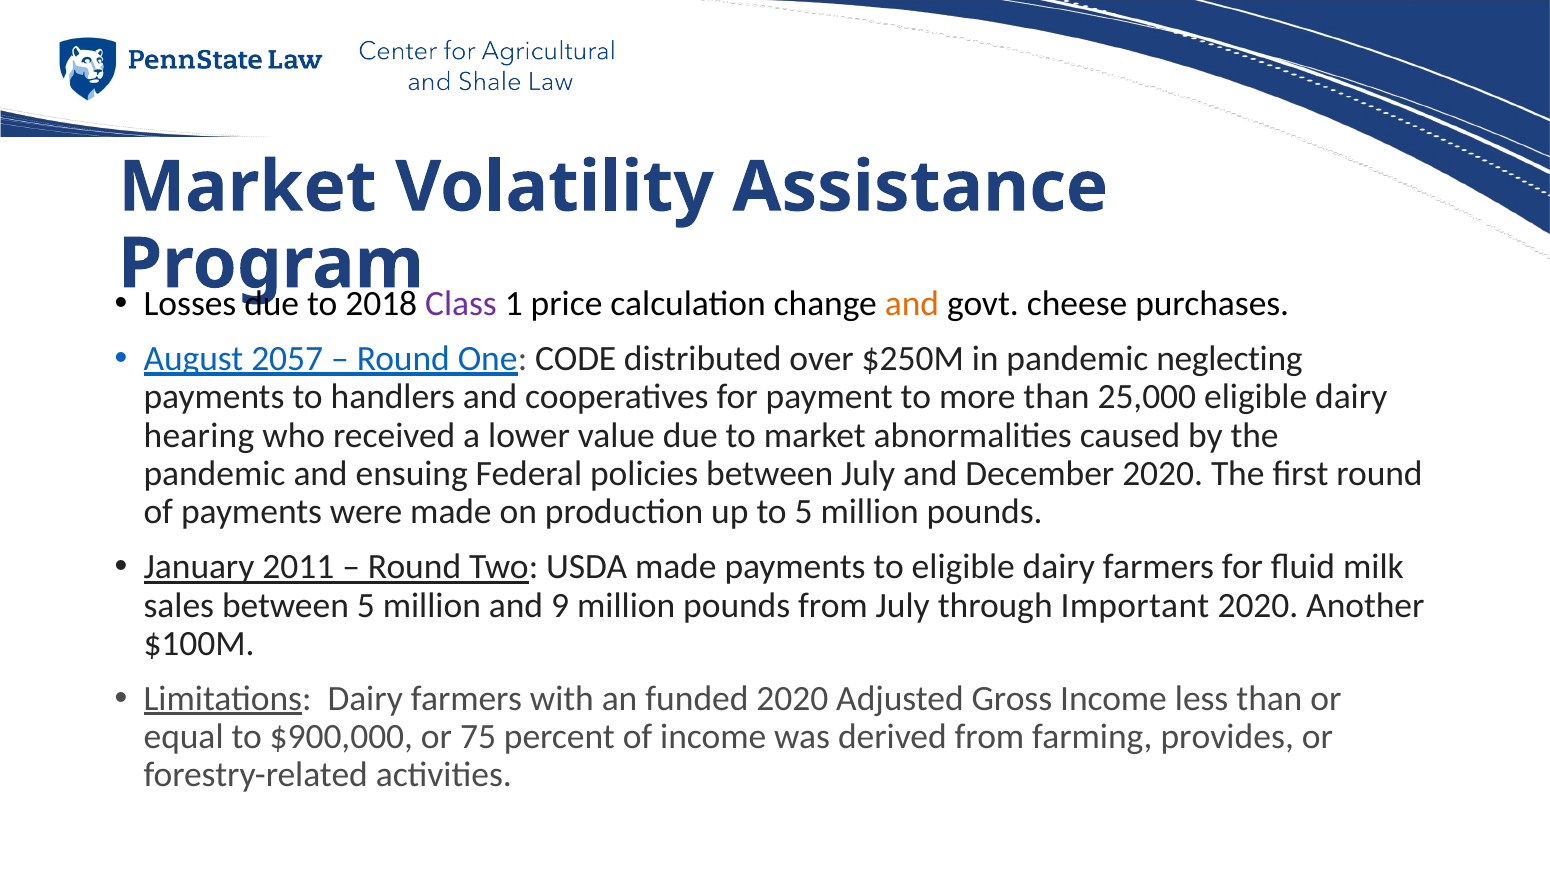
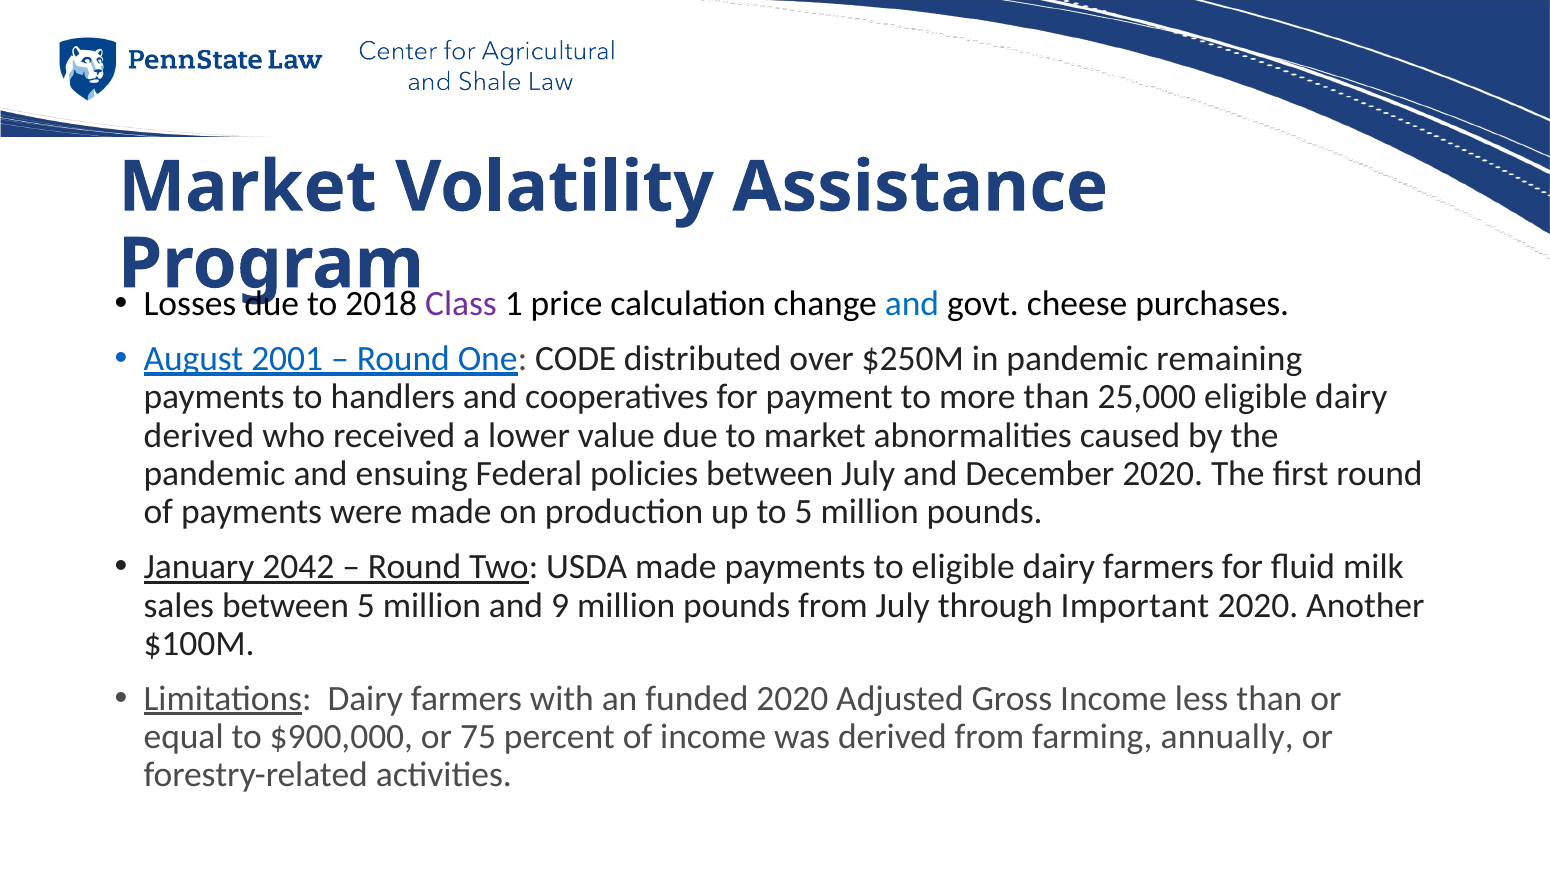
and at (912, 304) colour: orange -> blue
2057: 2057 -> 2001
neglecting: neglecting -> remaining
hearing at (199, 435): hearing -> derived
2011: 2011 -> 2042
provides: provides -> annually
